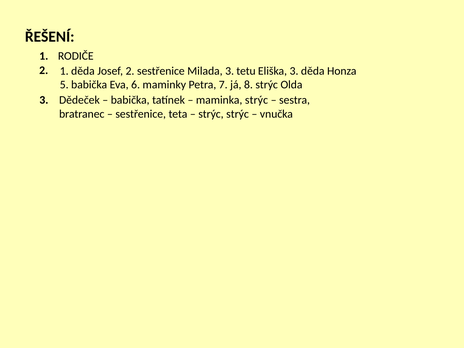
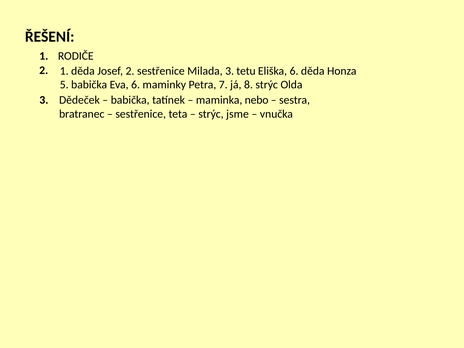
Eliška 3: 3 -> 6
maminka strýc: strýc -> nebo
strýc strýc: strýc -> jsme
